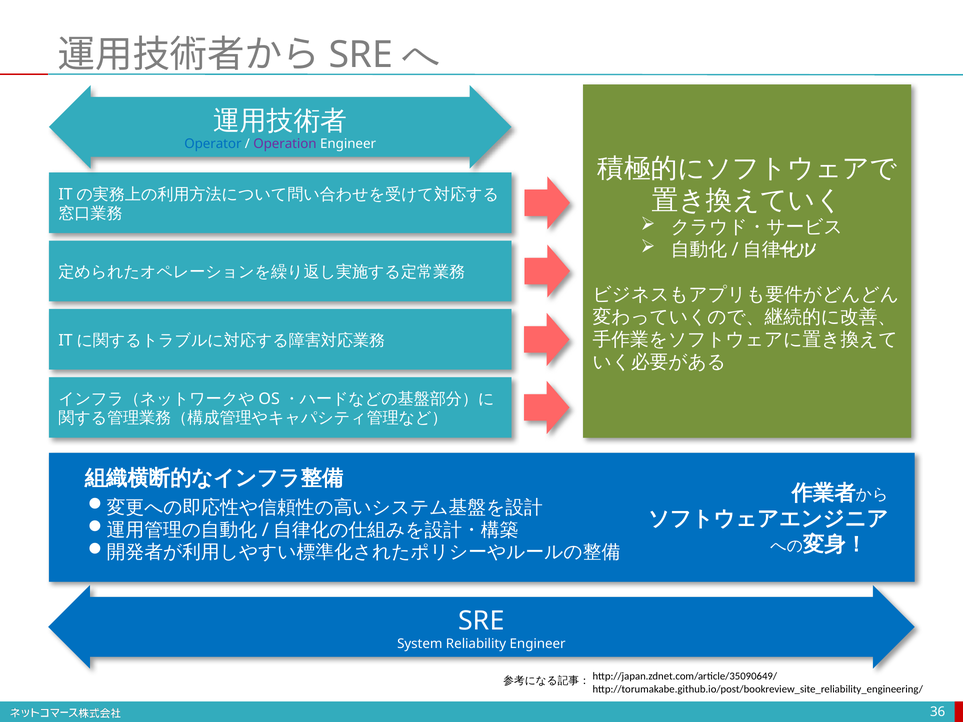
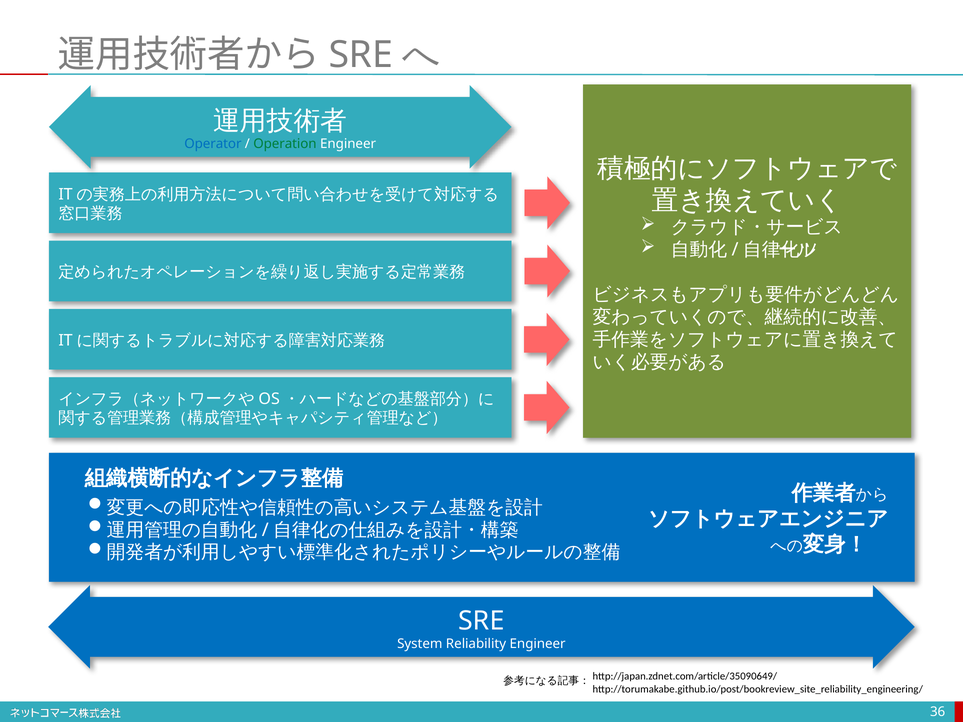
Operation colour: purple -> green
